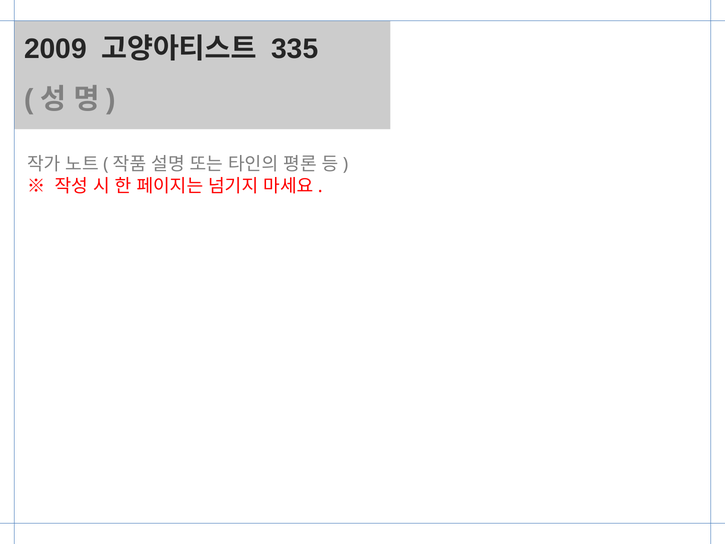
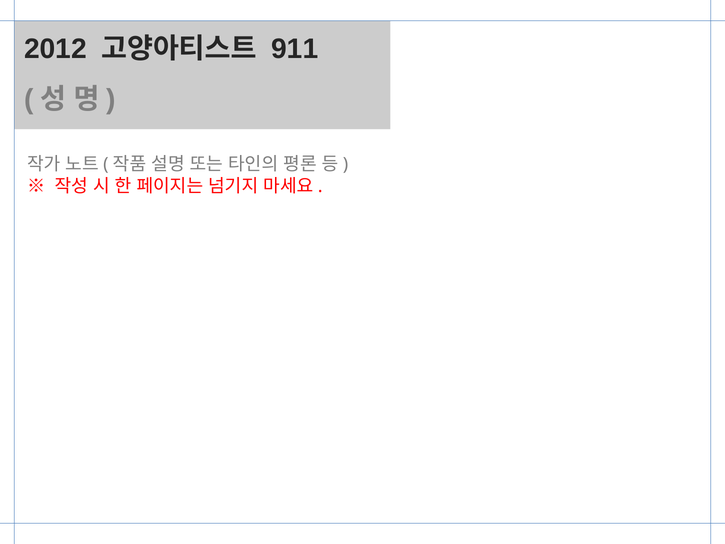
2009: 2009 -> 2012
335: 335 -> 911
